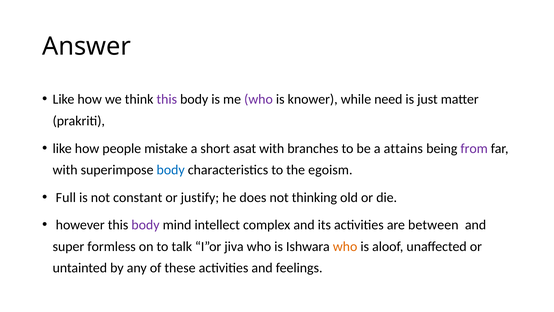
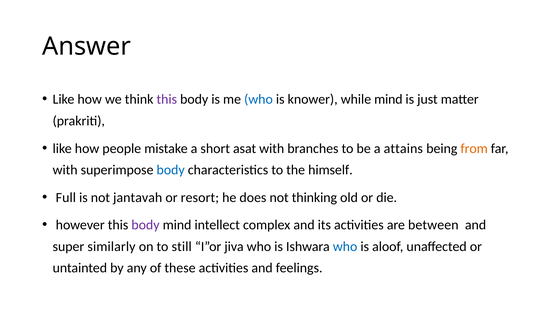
who at (258, 99) colour: purple -> blue
while need: need -> mind
from colour: purple -> orange
egoism: egoism -> himself
constant: constant -> jantavah
justify: justify -> resort
formless: formless -> similarly
talk: talk -> still
who at (345, 246) colour: orange -> blue
